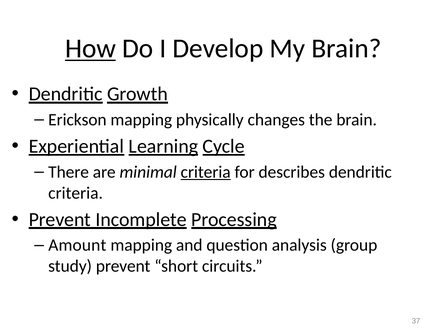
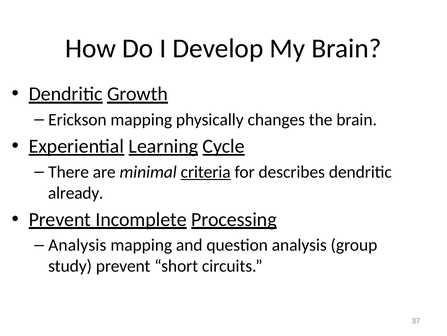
How underline: present -> none
criteria at (76, 192): criteria -> already
Amount at (77, 245): Amount -> Analysis
